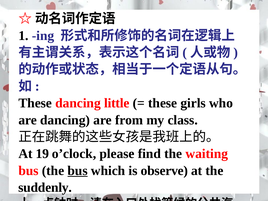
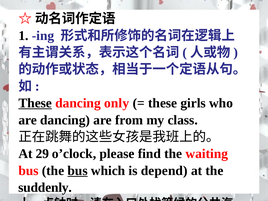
These at (35, 103) underline: none -> present
little: little -> only
19: 19 -> 29
observe: observe -> depend
